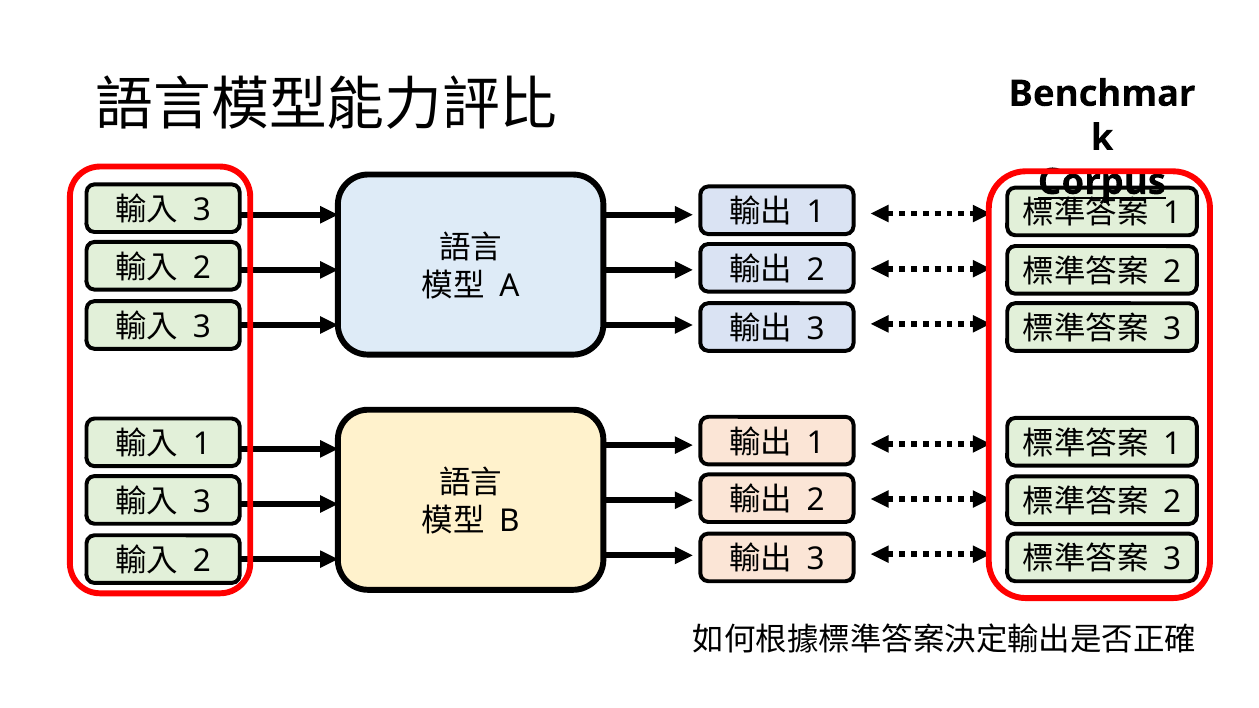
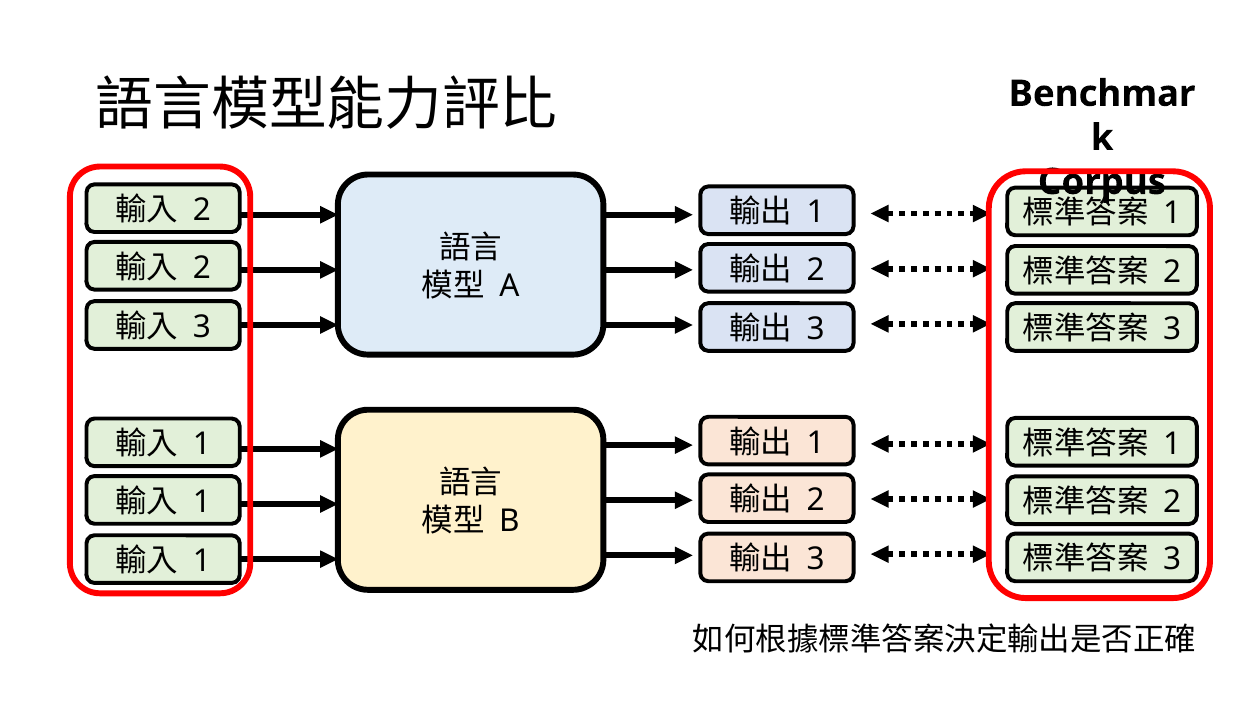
Corpus underline: present -> none
3 at (202, 210): 3 -> 2
3 at (202, 502): 3 -> 1
2 at (202, 561): 2 -> 1
